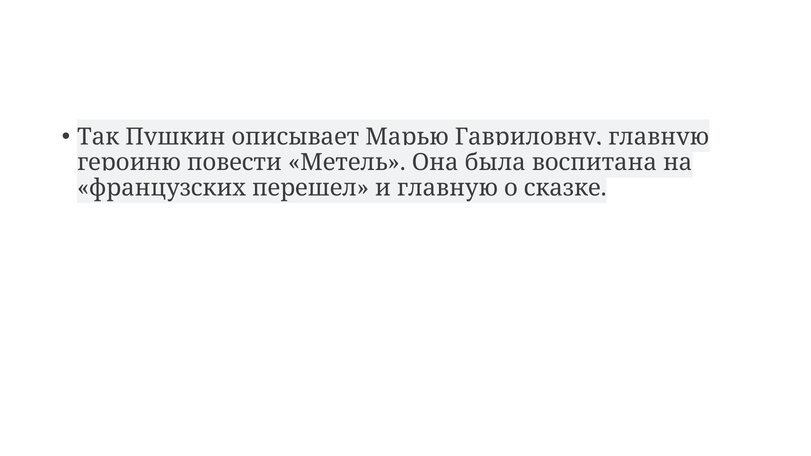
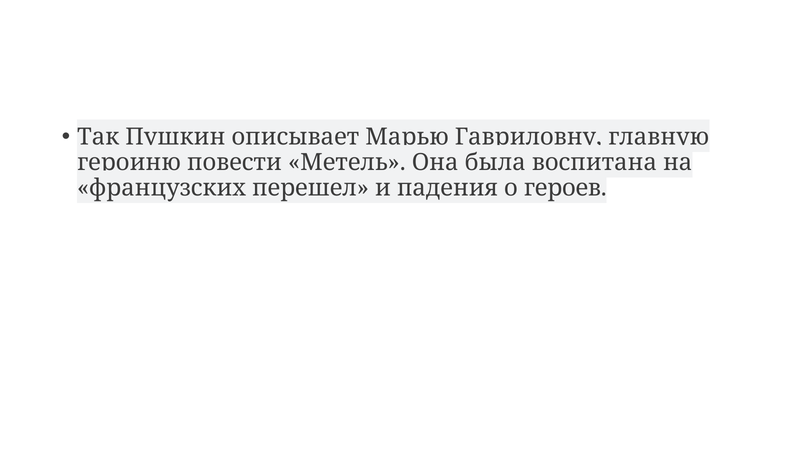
и главную: главную -> падения
сказке: сказке -> героев
